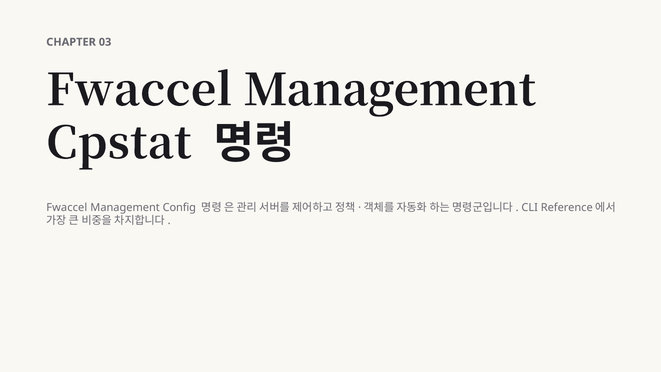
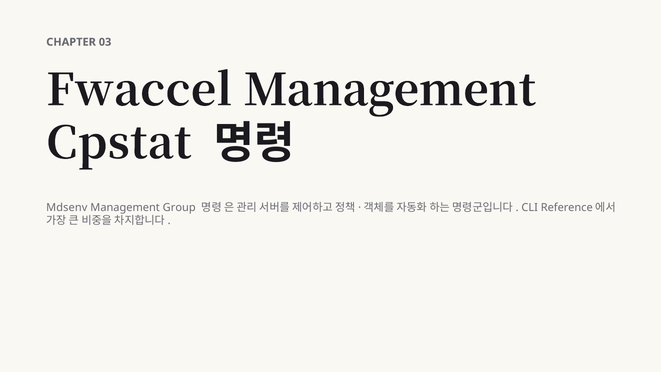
Fwaccel at (67, 207): Fwaccel -> Mdsenv
Config: Config -> Group
